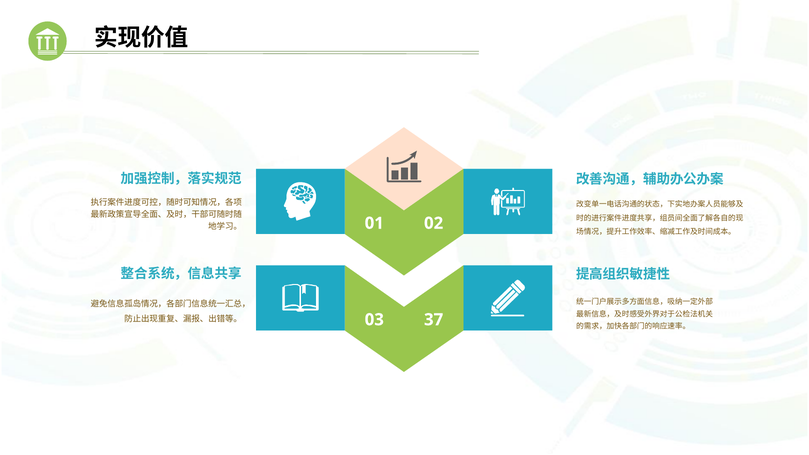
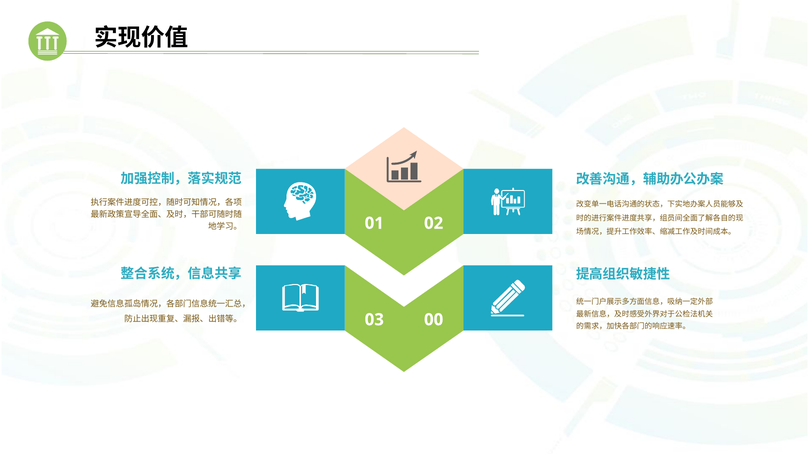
37: 37 -> 00
